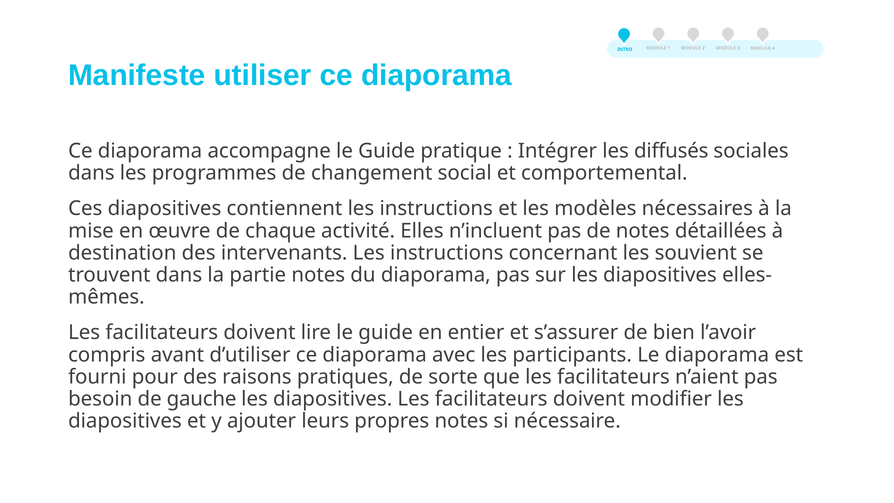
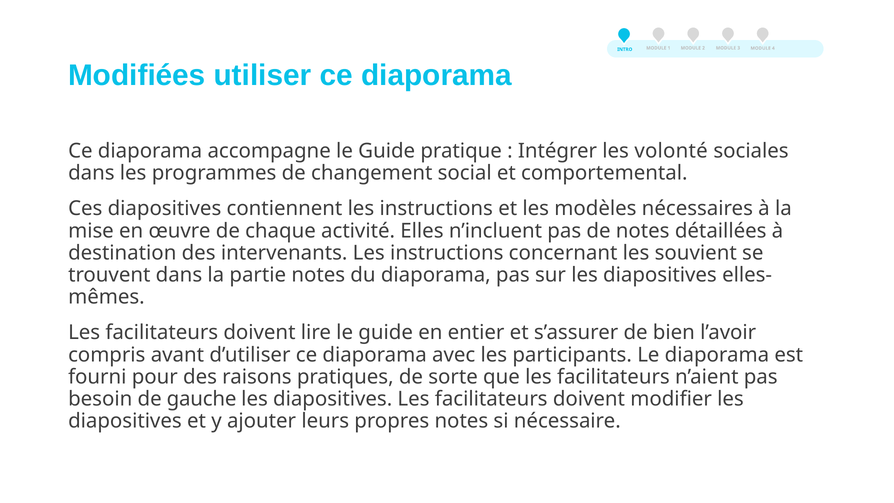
Manifeste: Manifeste -> Modifiées
diffusés: diffusés -> volonté
